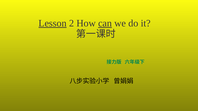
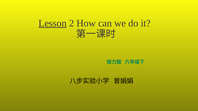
can underline: present -> none
